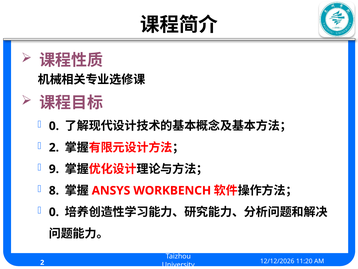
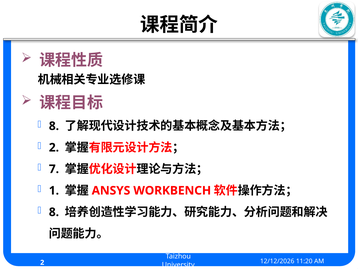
0 at (54, 126): 0 -> 8
9: 9 -> 7
8: 8 -> 1
0 at (54, 212): 0 -> 8
